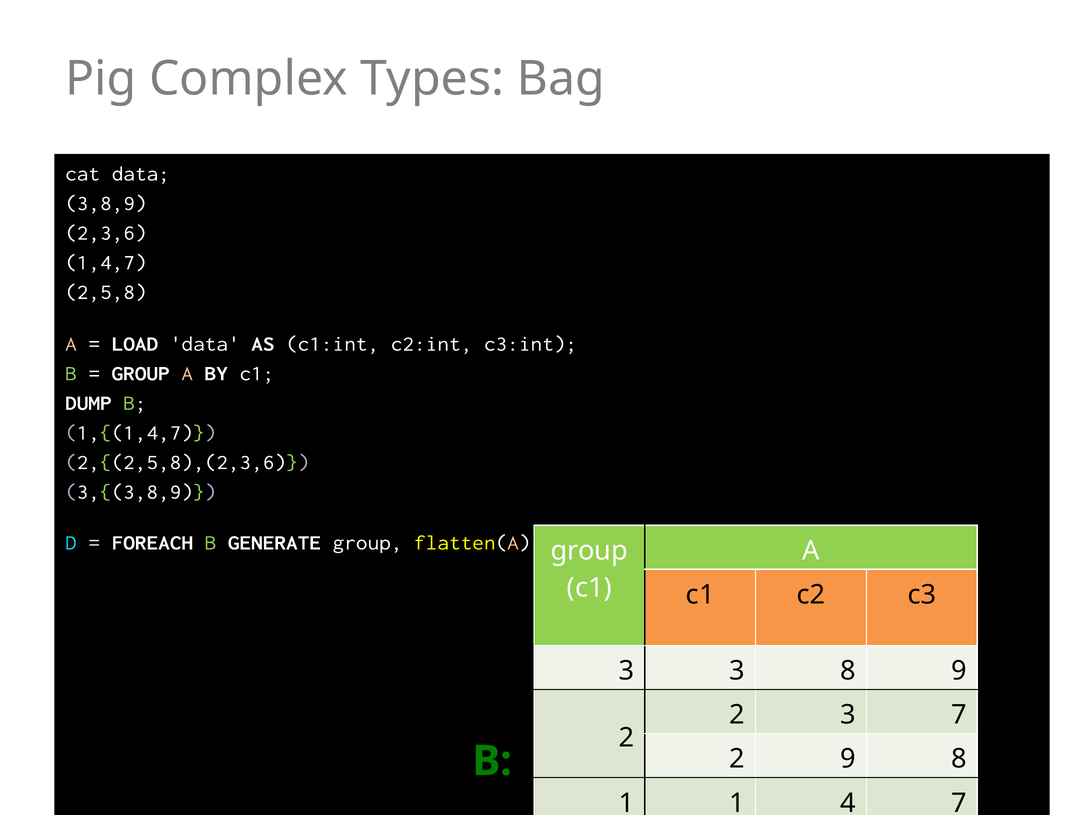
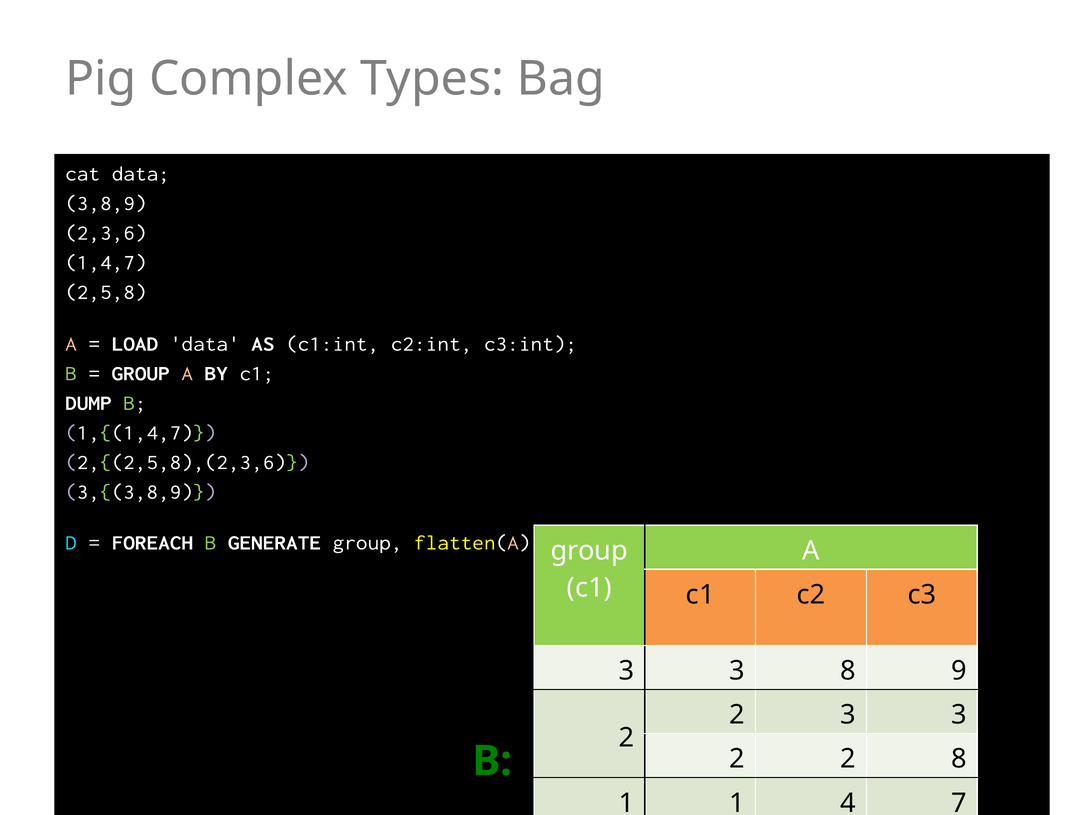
2 3 7: 7 -> 3
9 at (848, 759): 9 -> 2
